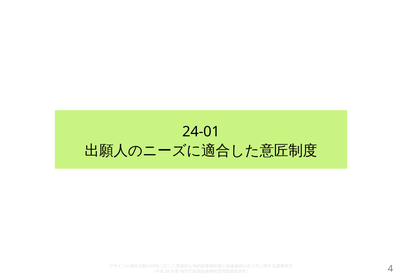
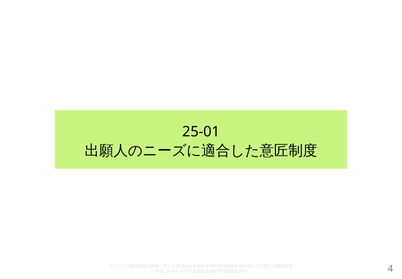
24-01: 24-01 -> 25-01
